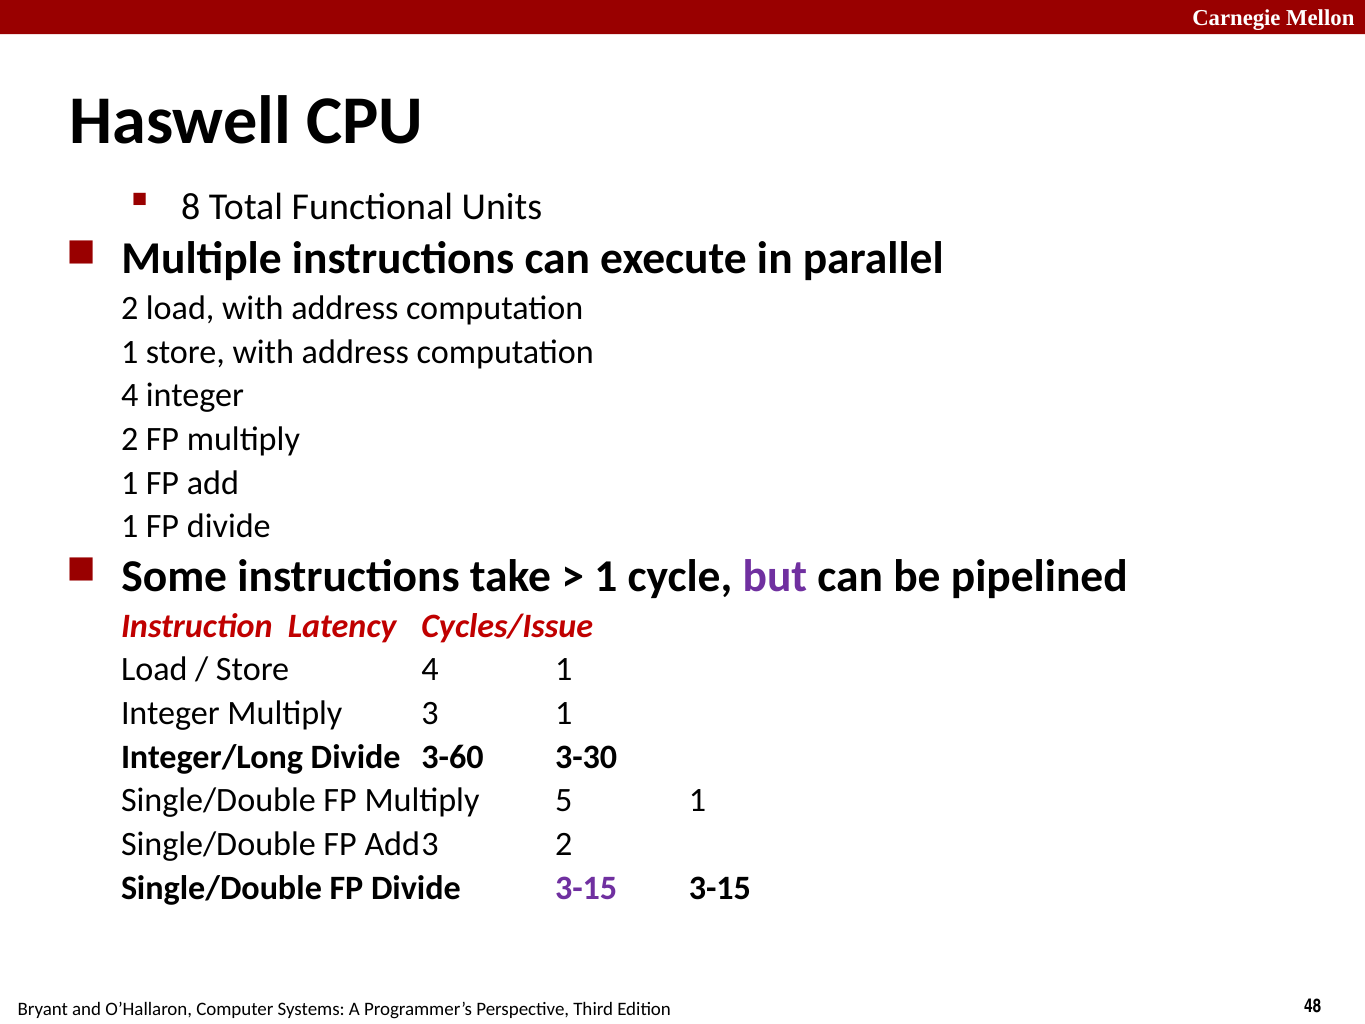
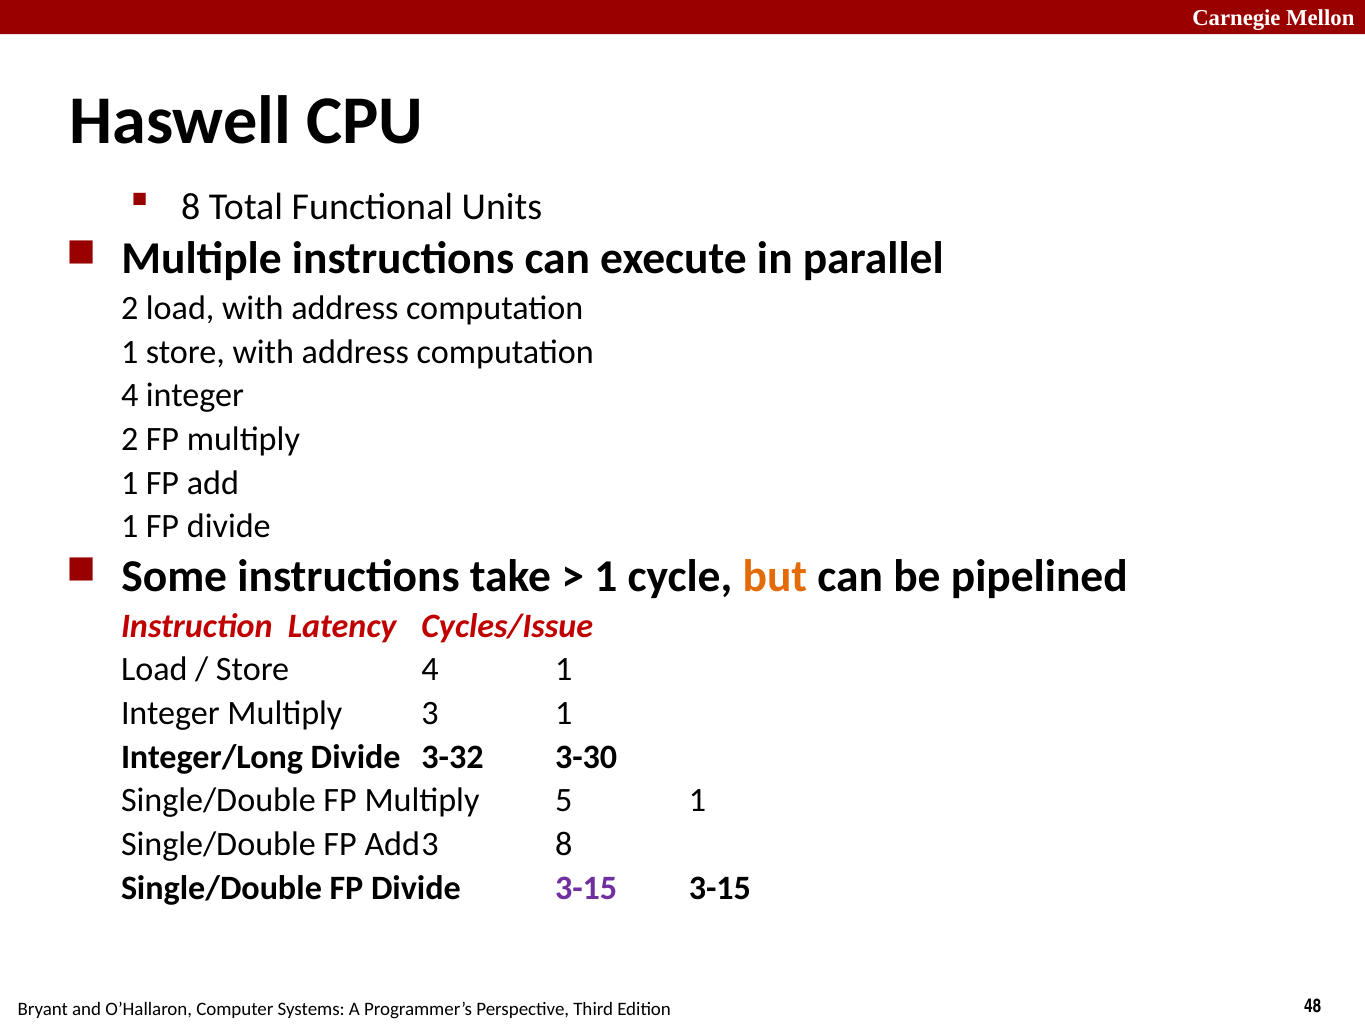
but colour: purple -> orange
3-60: 3-60 -> 3-32
2 at (564, 844): 2 -> 8
